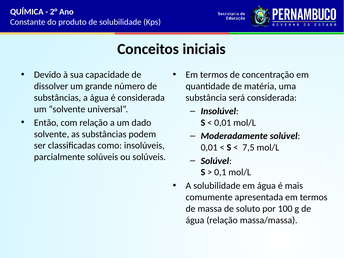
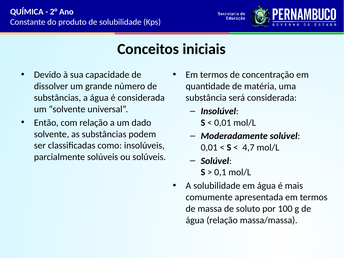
7,5: 7,5 -> 4,7
